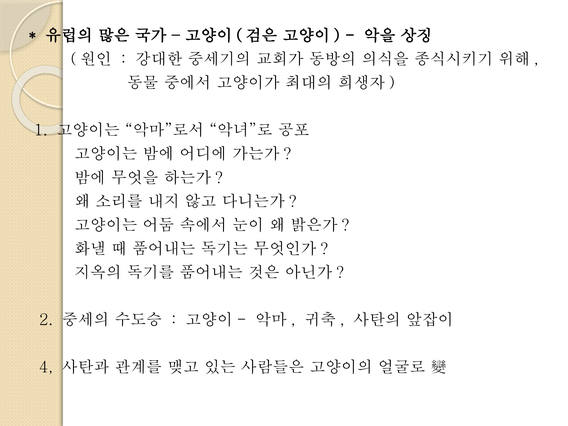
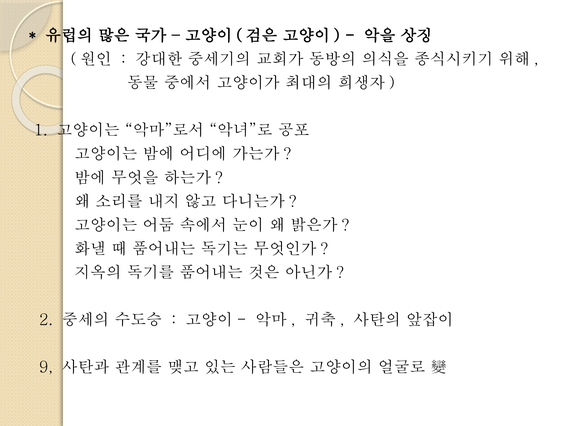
4: 4 -> 9
